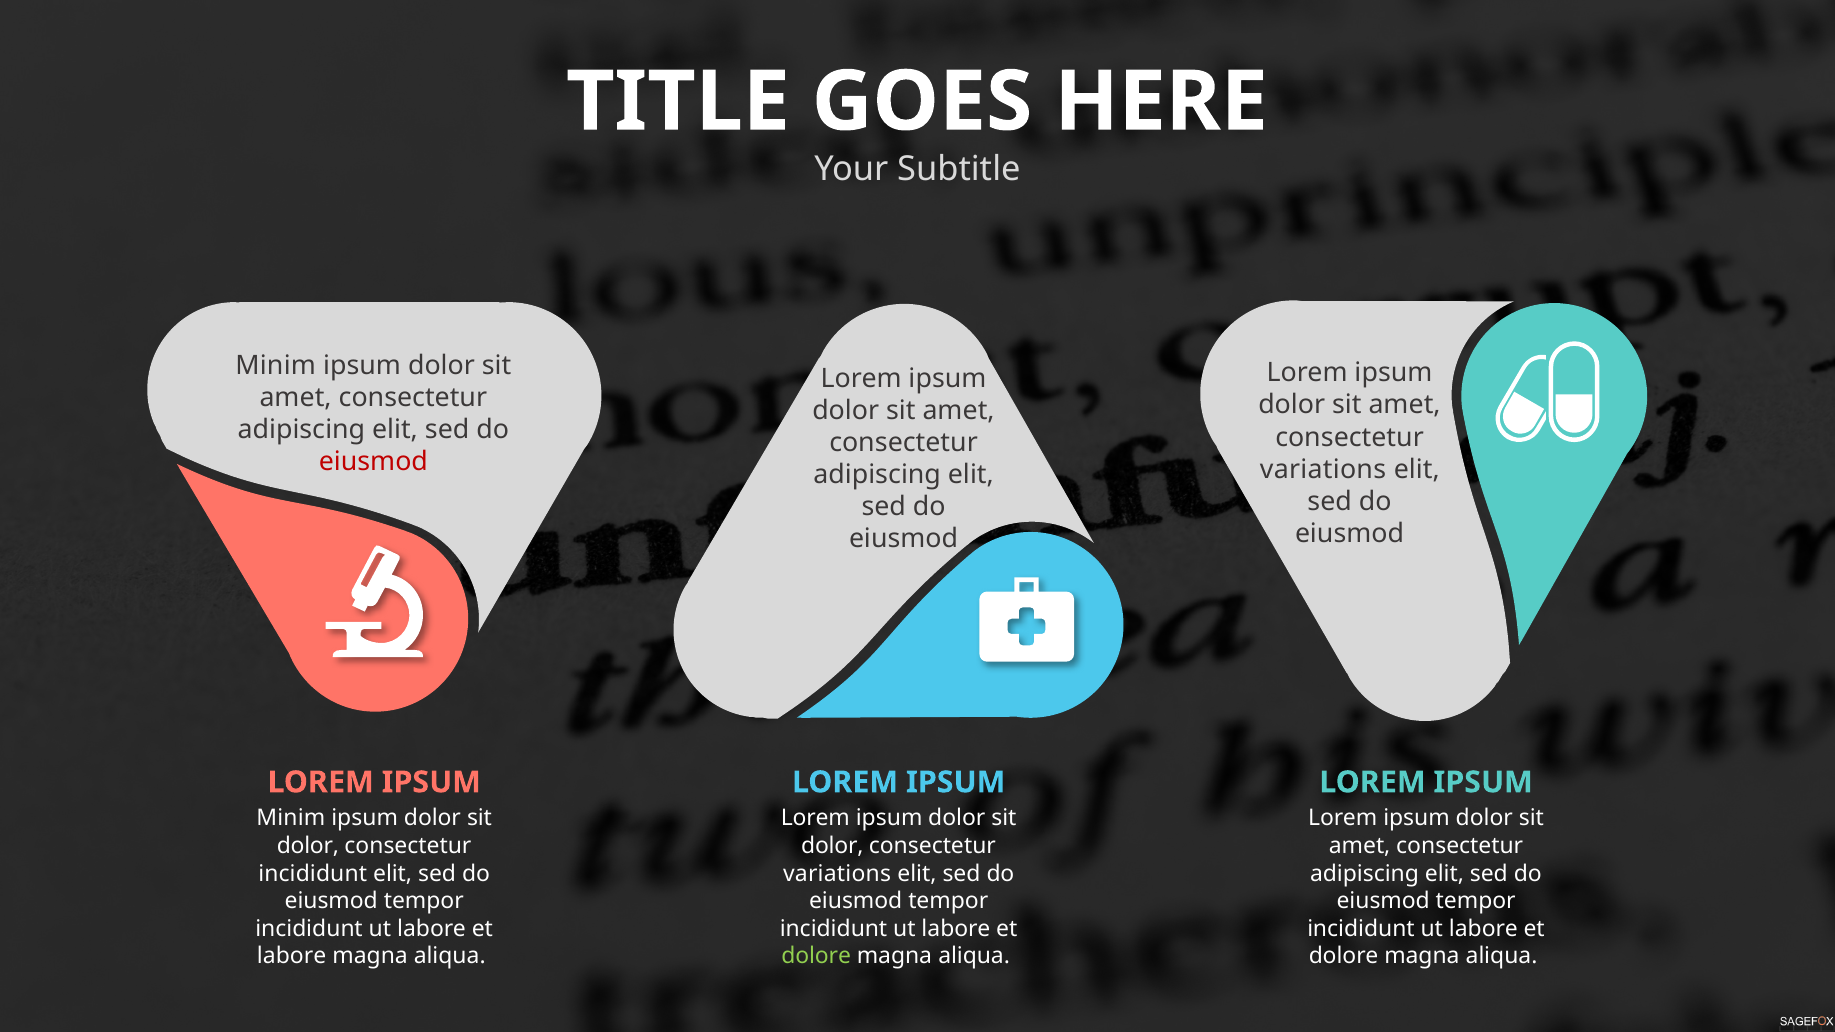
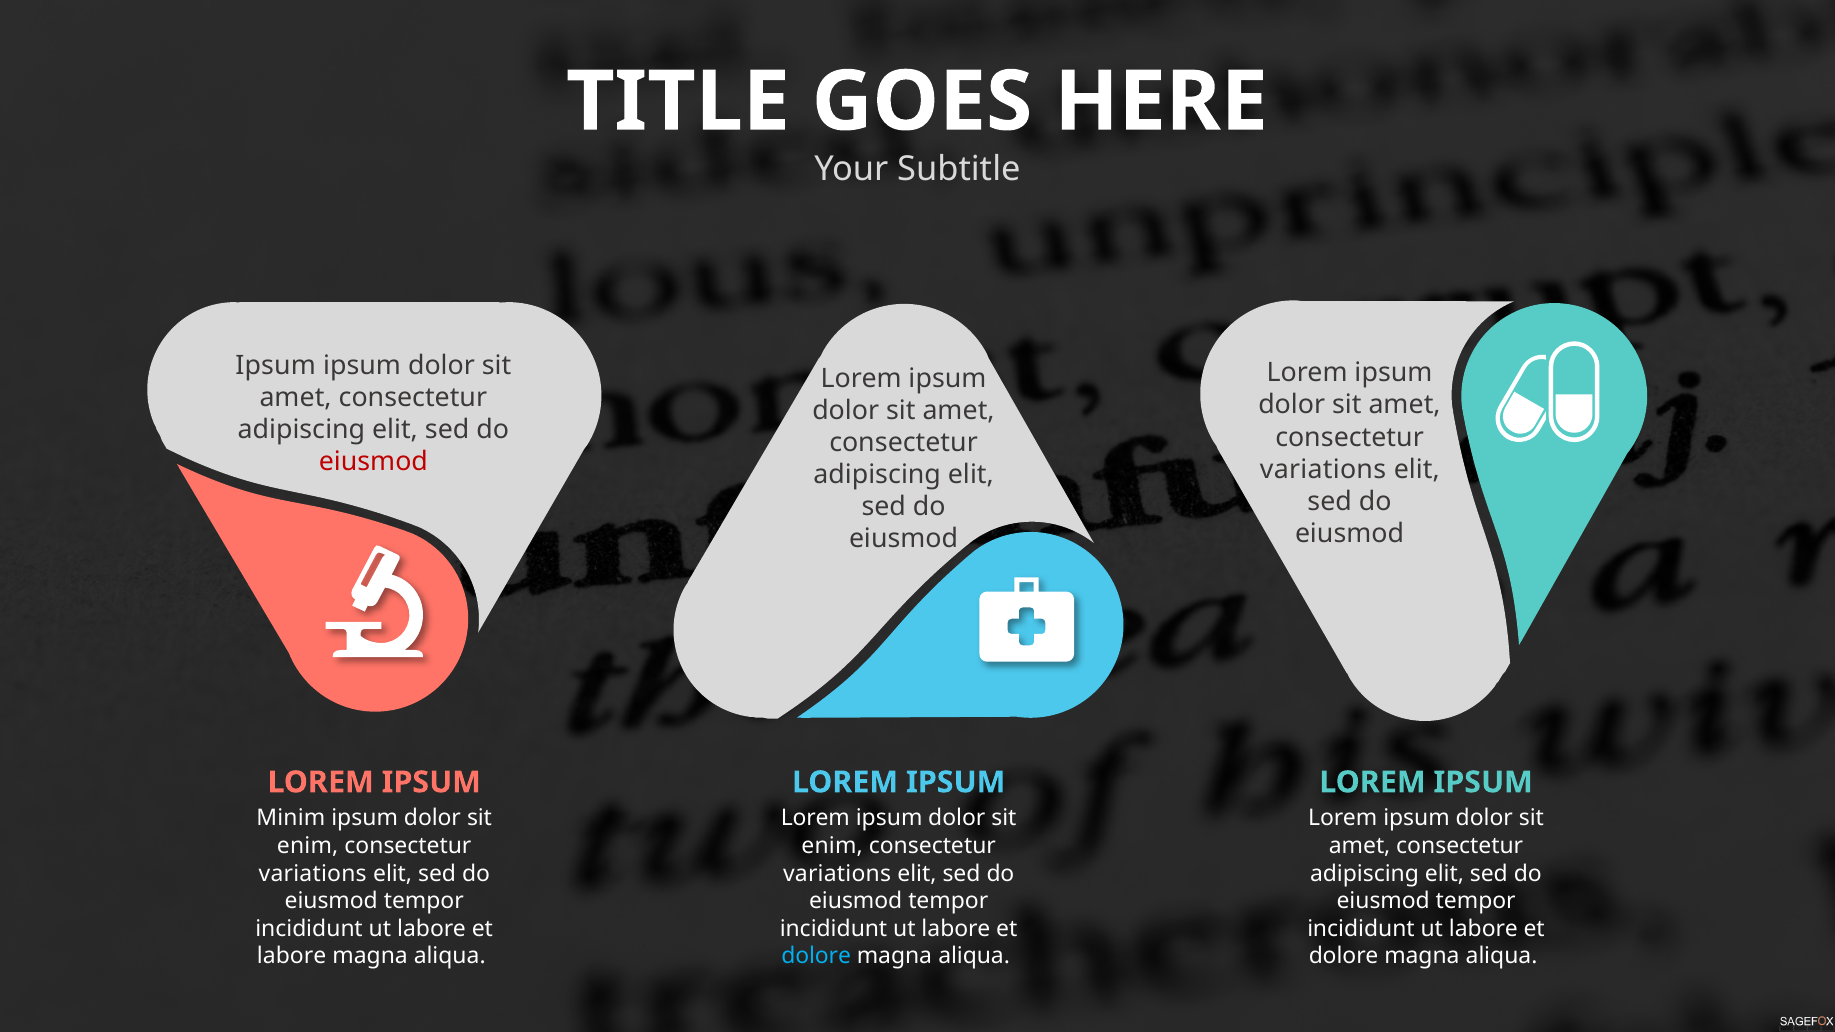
Minim at (276, 365): Minim -> Ipsum
dolor at (308, 846): dolor -> enim
dolor at (832, 846): dolor -> enim
incididunt at (313, 874): incididunt -> variations
dolore at (816, 956) colour: light green -> light blue
